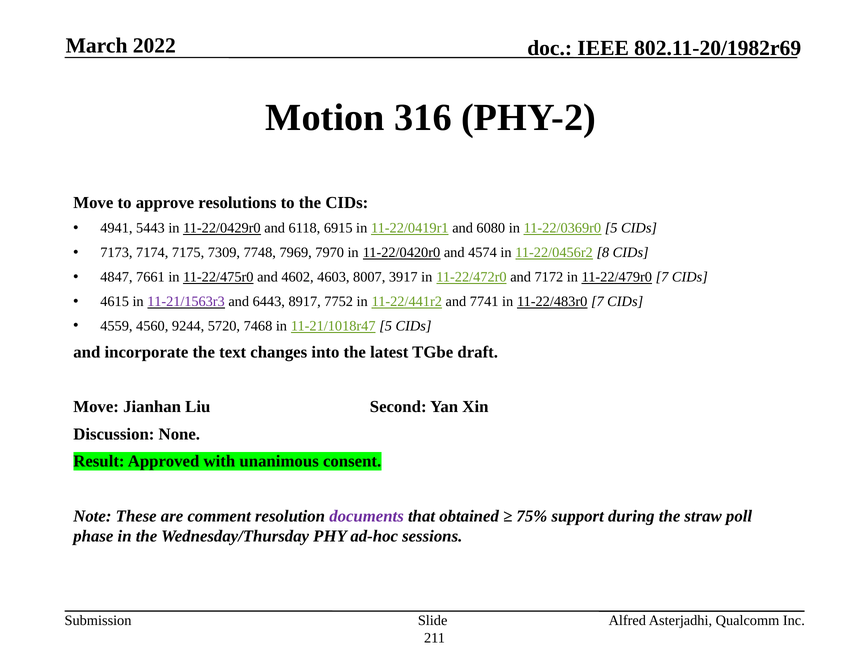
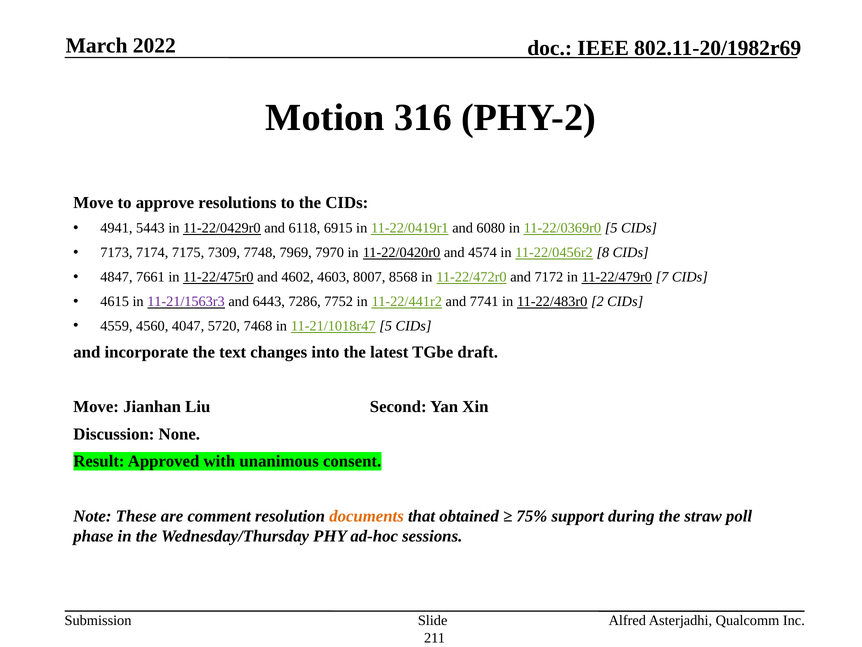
3917: 3917 -> 8568
8917: 8917 -> 7286
11-22/483r0 7: 7 -> 2
9244: 9244 -> 4047
documents colour: purple -> orange
